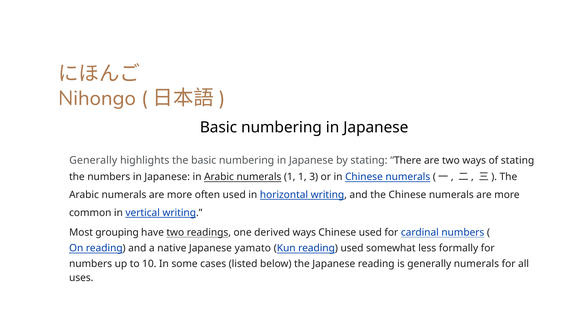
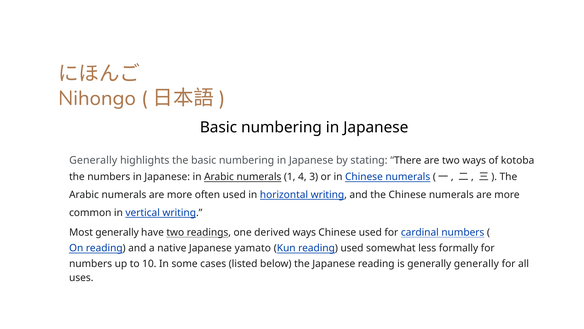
of stating: stating -> kotoba
1 1: 1 -> 4
Most grouping: grouping -> generally
generally numerals: numerals -> generally
